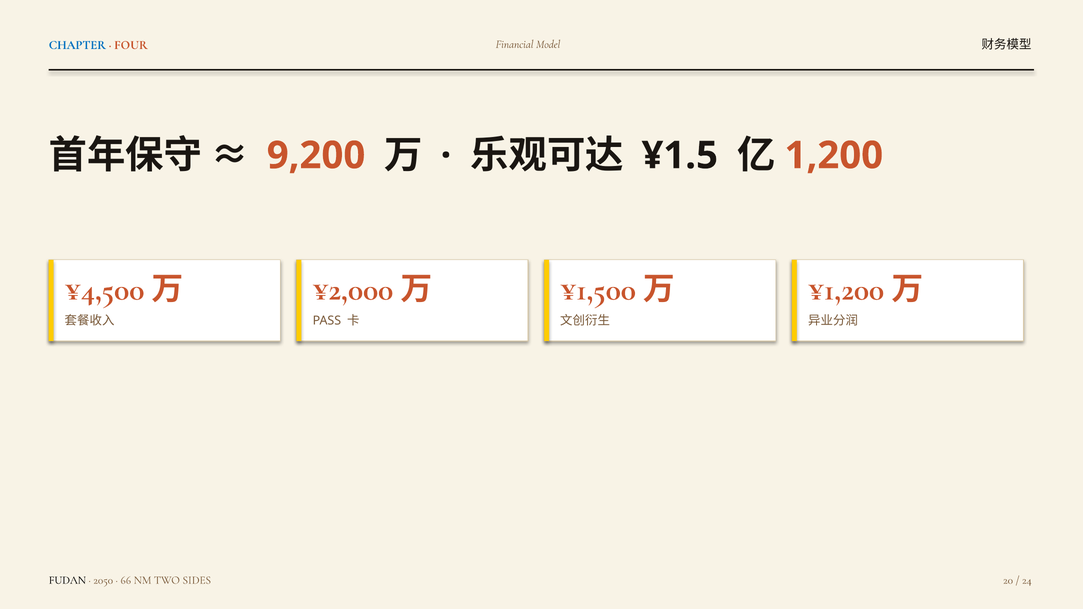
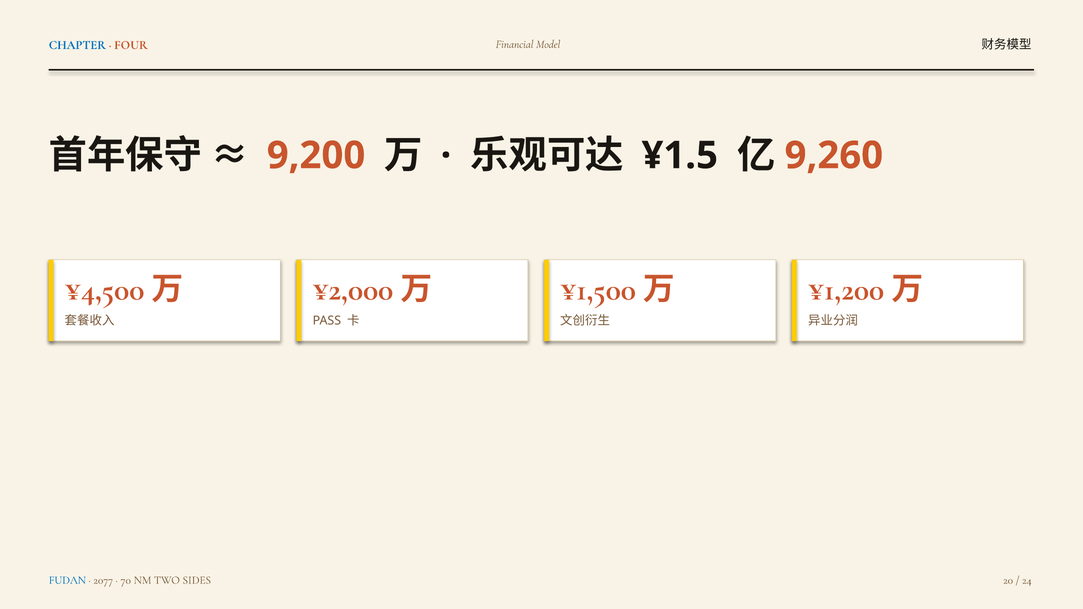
1,200: 1,200 -> 9,260
FUDAN colour: black -> blue
2050: 2050 -> 2077
66: 66 -> 70
